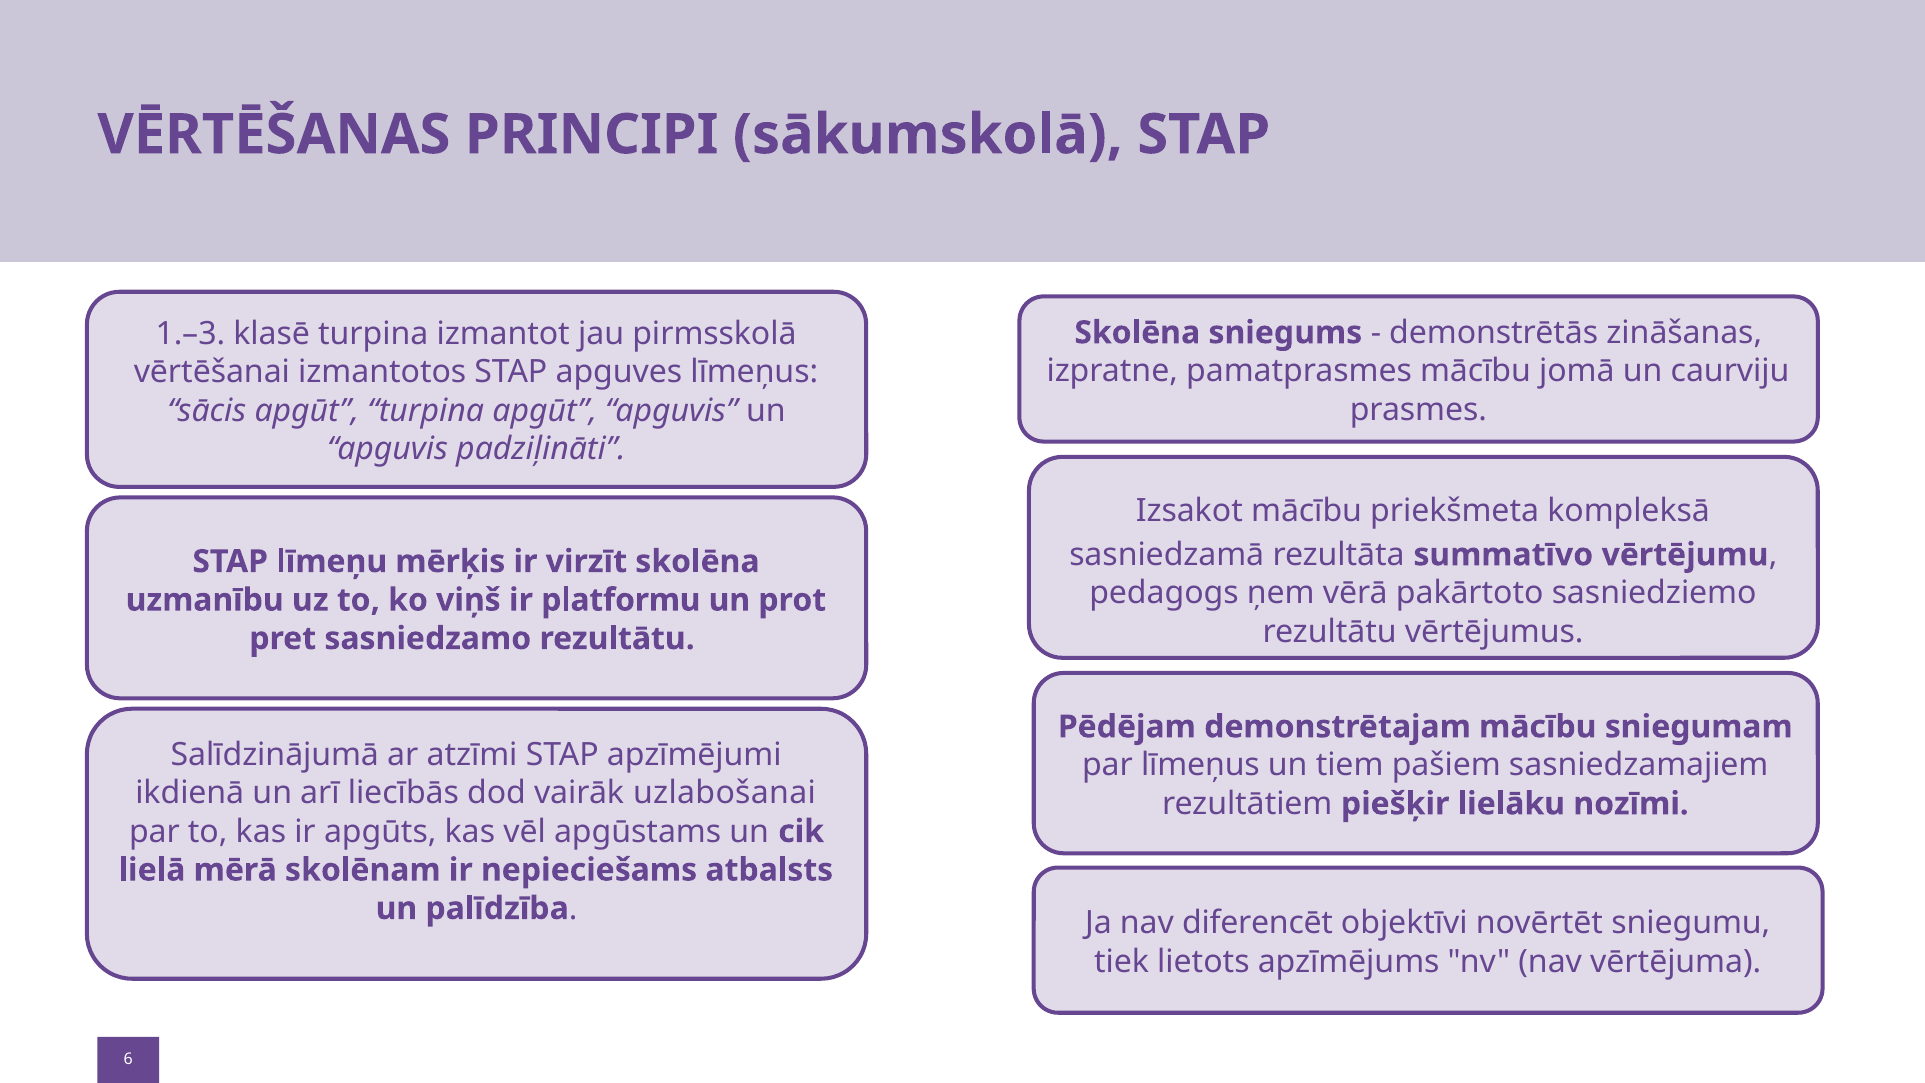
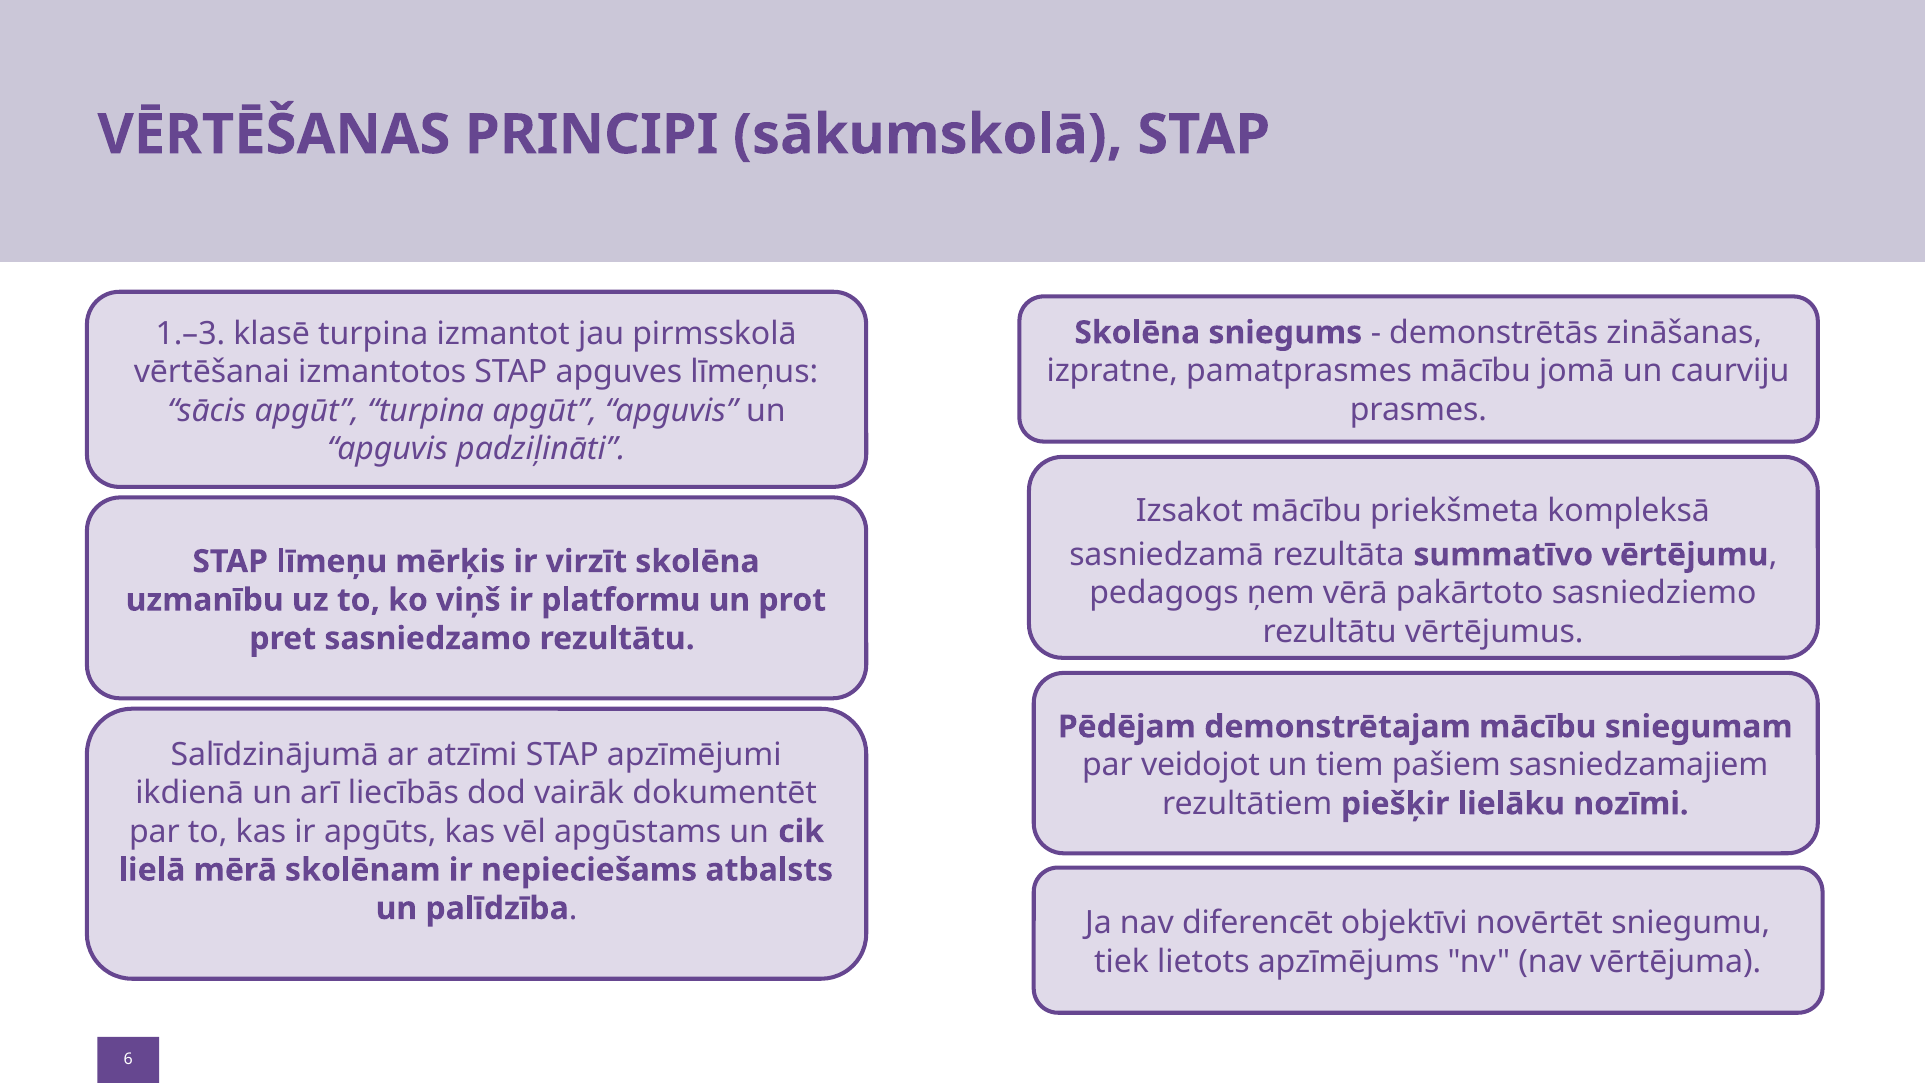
par līmeņus: līmeņus -> veidojot
uzlabošanai: uzlabošanai -> dokumentēt
